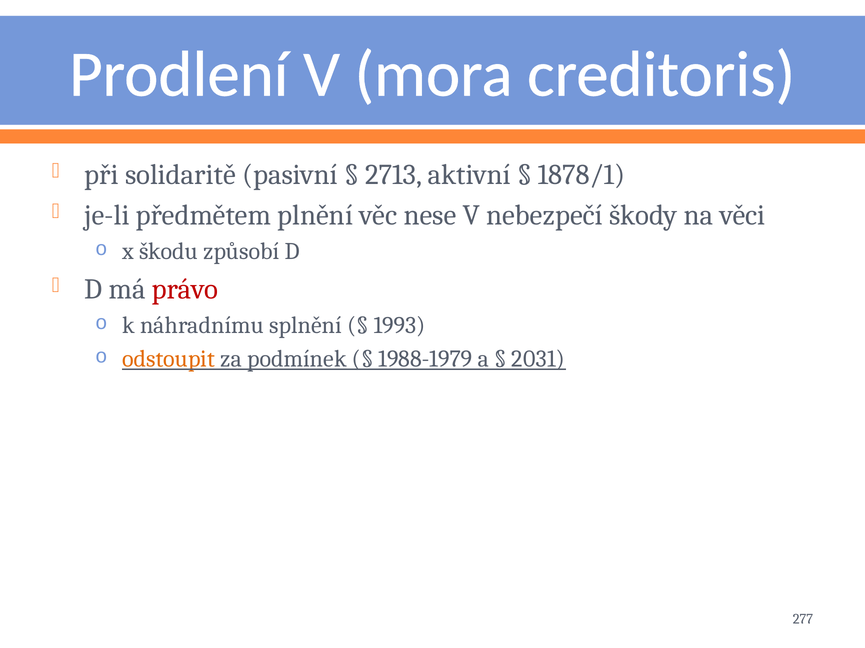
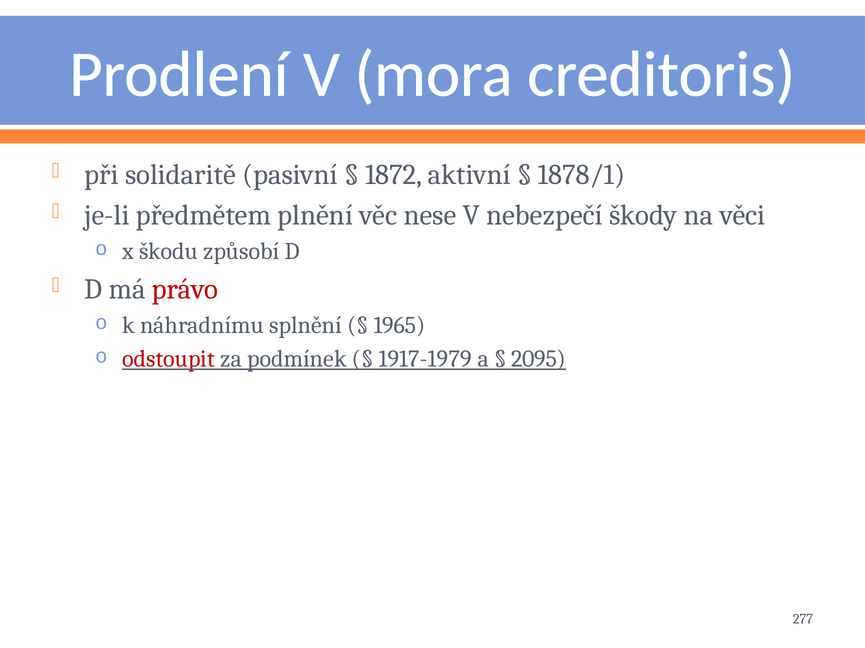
2713: 2713 -> 1872
1993: 1993 -> 1965
odstoupit colour: orange -> red
1988-1979: 1988-1979 -> 1917-1979
2031: 2031 -> 2095
